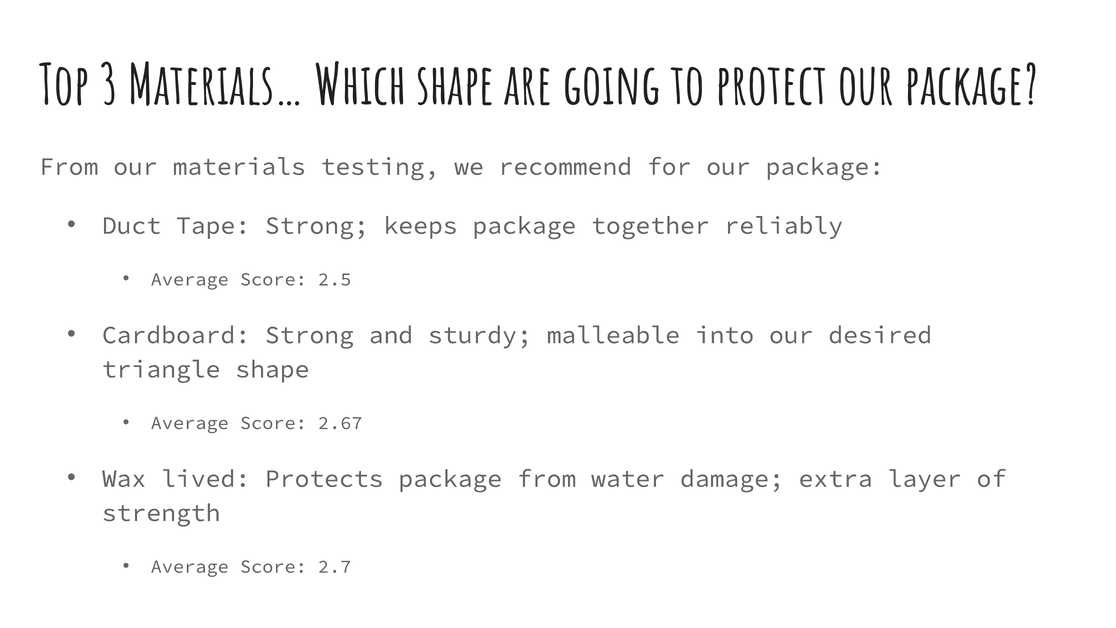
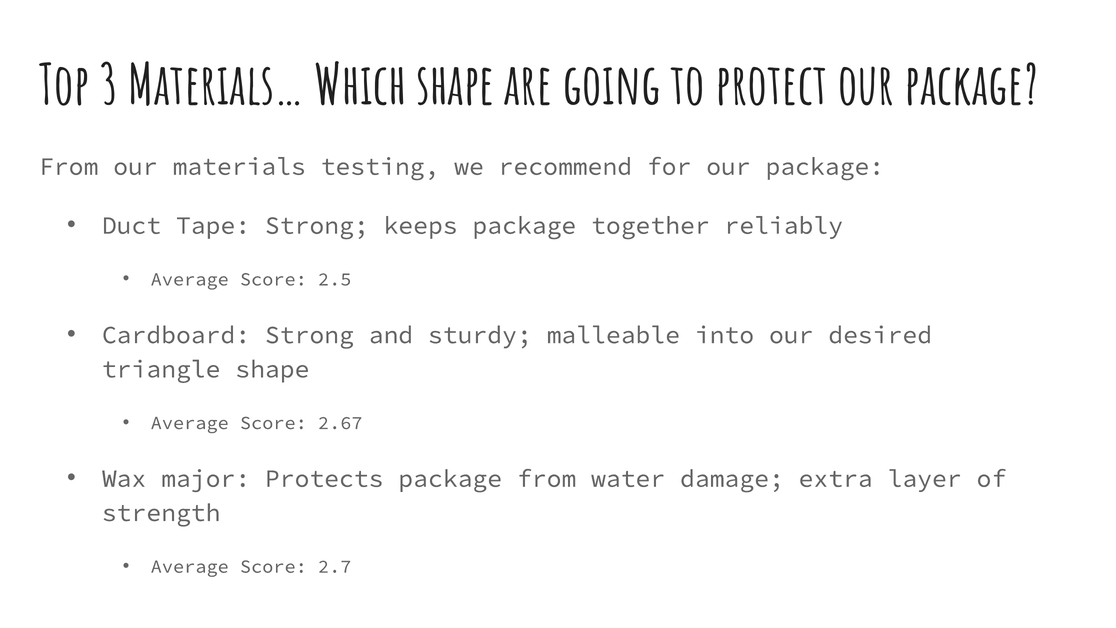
lived: lived -> major
